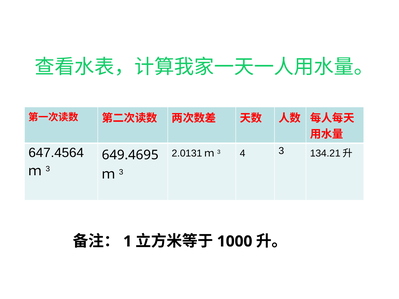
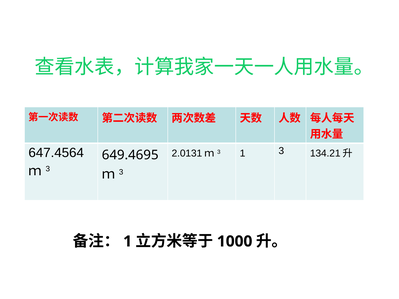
3 4: 4 -> 1
